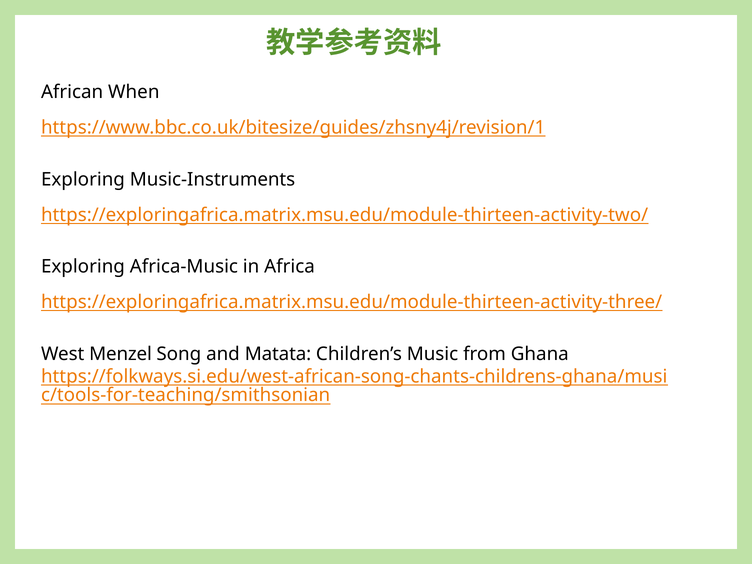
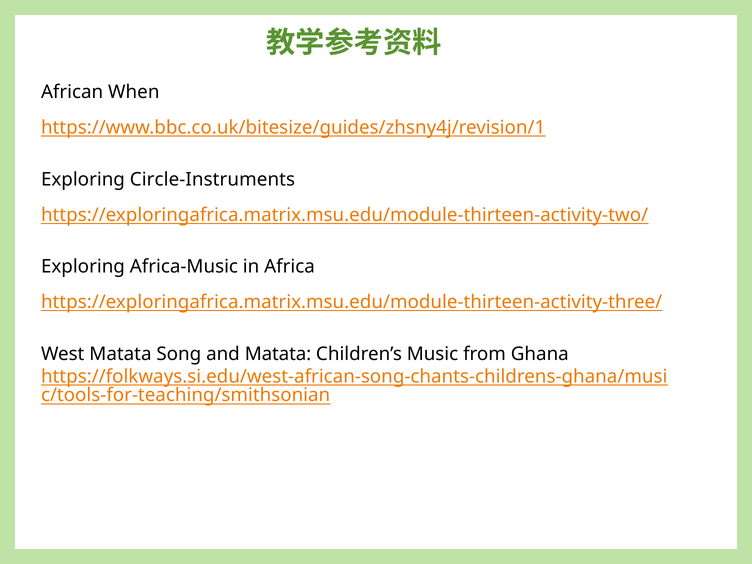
Music-Instruments: Music-Instruments -> Circle-Instruments
West Menzel: Menzel -> Matata
